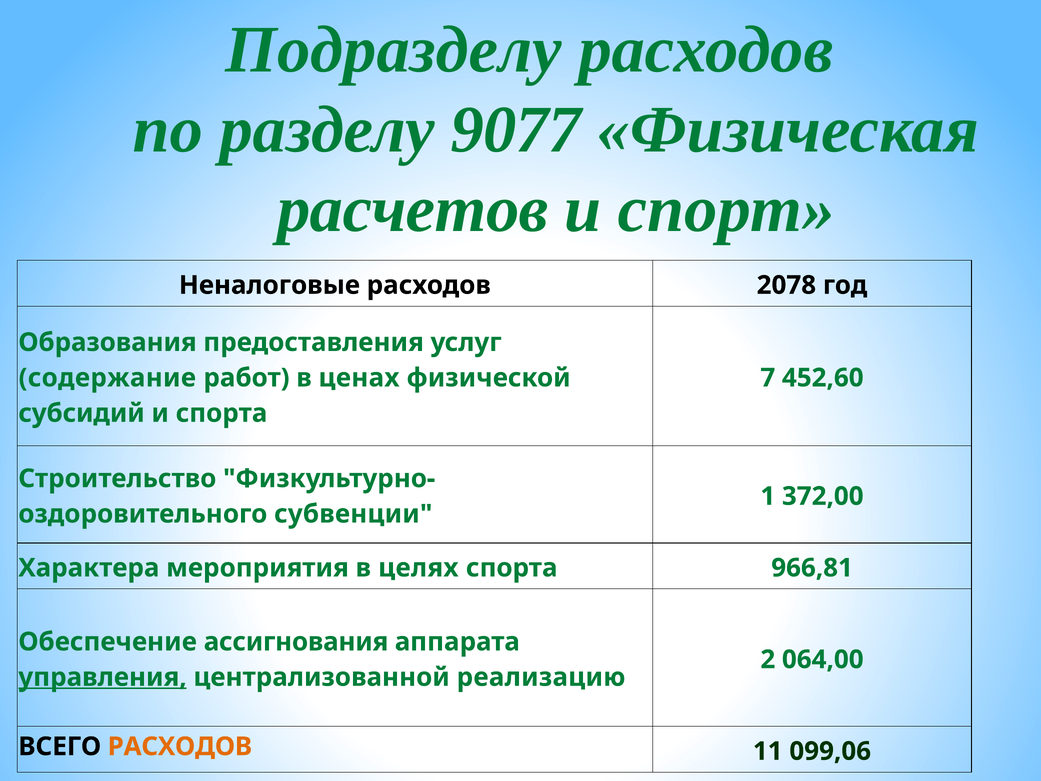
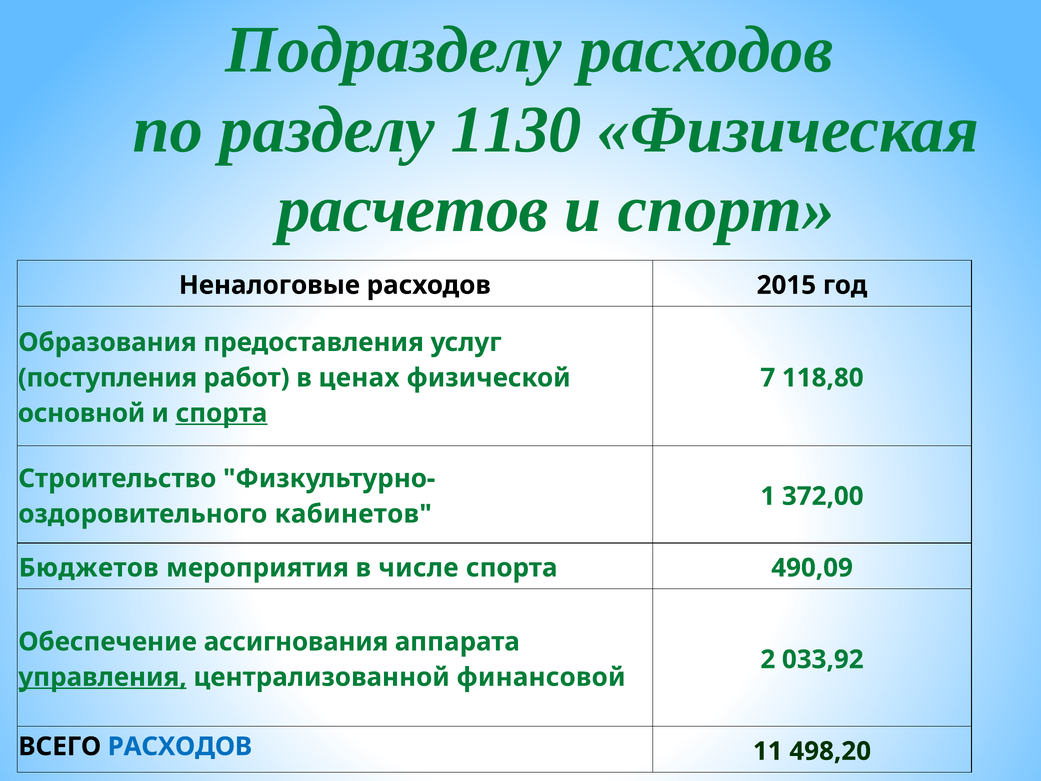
9077: 9077 -> 1130
2078: 2078 -> 2015
содержание: содержание -> поступления
452,60: 452,60 -> 118,80
субсидий: субсидий -> основной
спорта at (221, 413) underline: none -> present
субвенции: субвенции -> кабинетов
Характера: Характера -> Бюджетов
целях: целях -> числе
966,81: 966,81 -> 490,09
064,00: 064,00 -> 033,92
реализацию: реализацию -> финансовой
РАСХОДОВ at (180, 746) colour: orange -> blue
099,06: 099,06 -> 498,20
